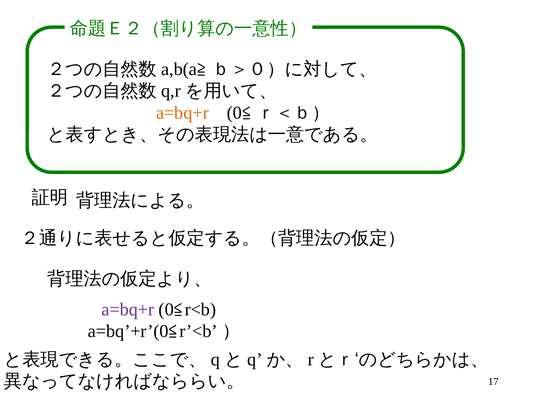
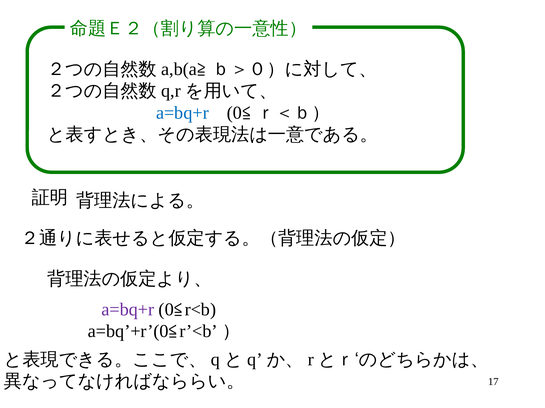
a=bq+r at (182, 113) colour: orange -> blue
